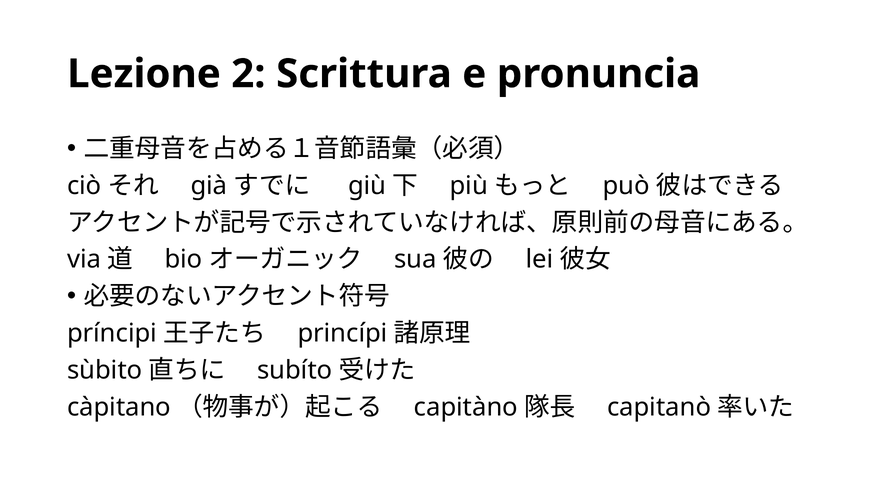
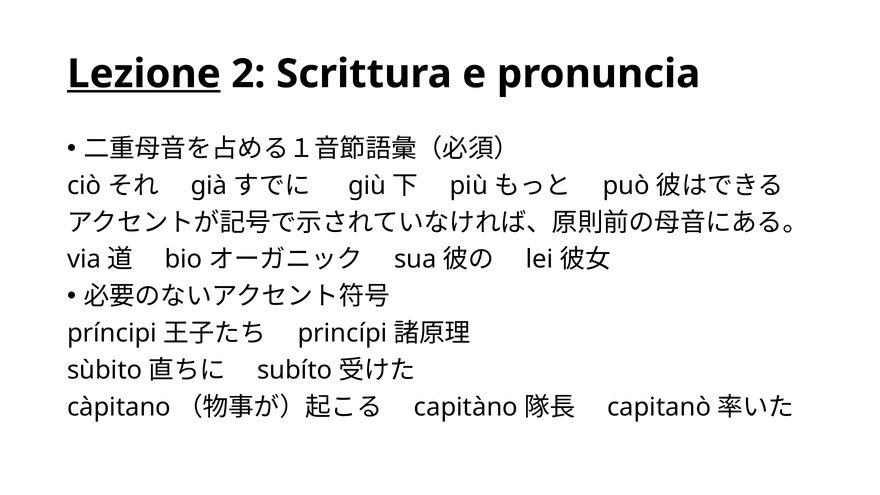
Lezione underline: none -> present
